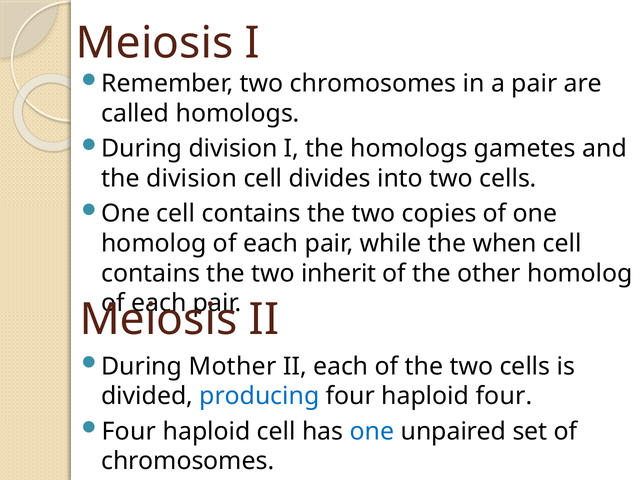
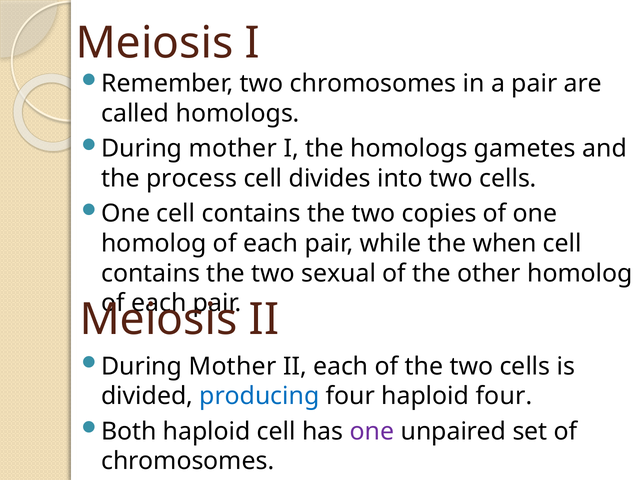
division at (233, 149): division -> mother
the division: division -> process
inherit: inherit -> sexual
Four at (129, 431): Four -> Both
one at (372, 431) colour: blue -> purple
